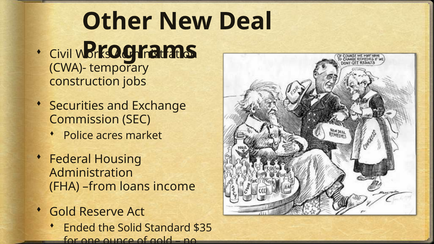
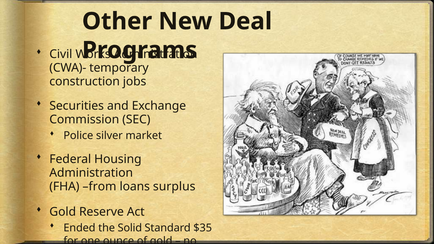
acres: acres -> silver
income: income -> surplus
